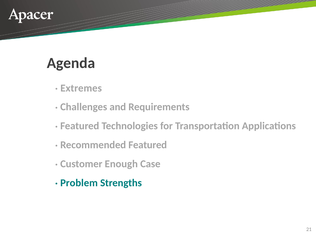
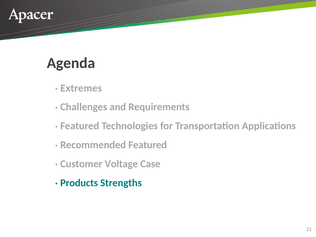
Enough: Enough -> Voltage
Problem: Problem -> Products
